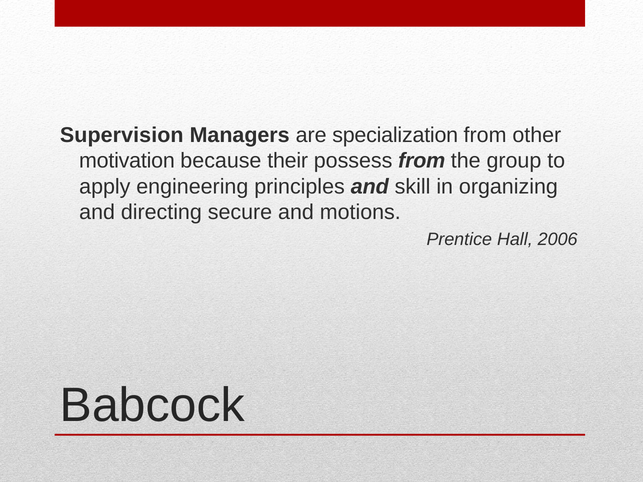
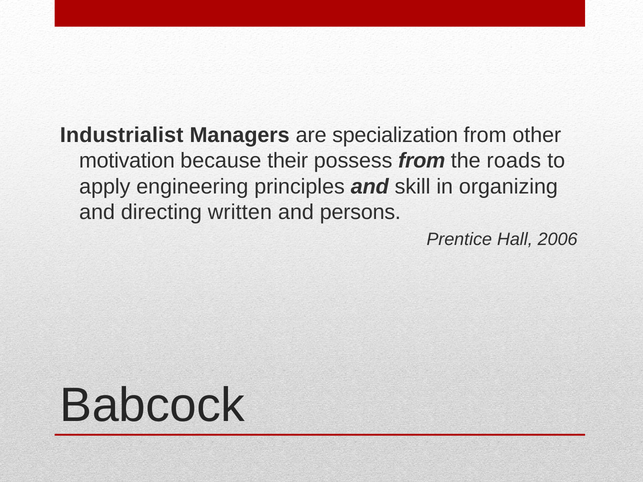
Supervision: Supervision -> Industrialist
group: group -> roads
secure: secure -> written
motions: motions -> persons
